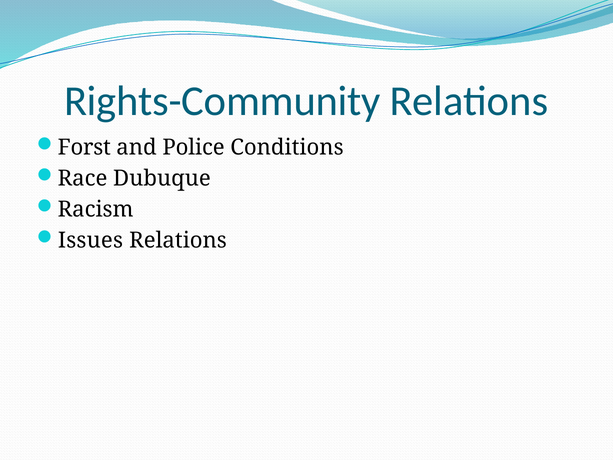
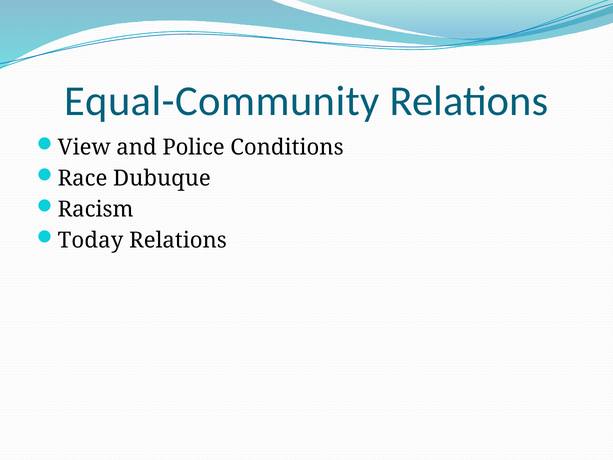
Rights-Community: Rights-Community -> Equal-Community
Forst: Forst -> View
Issues: Issues -> Today
